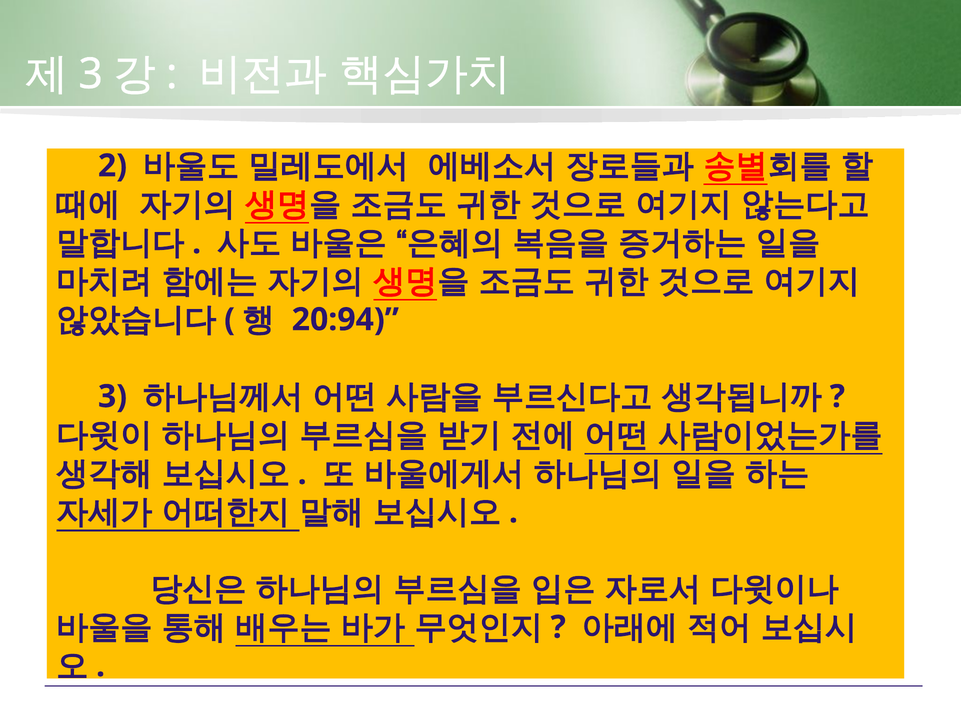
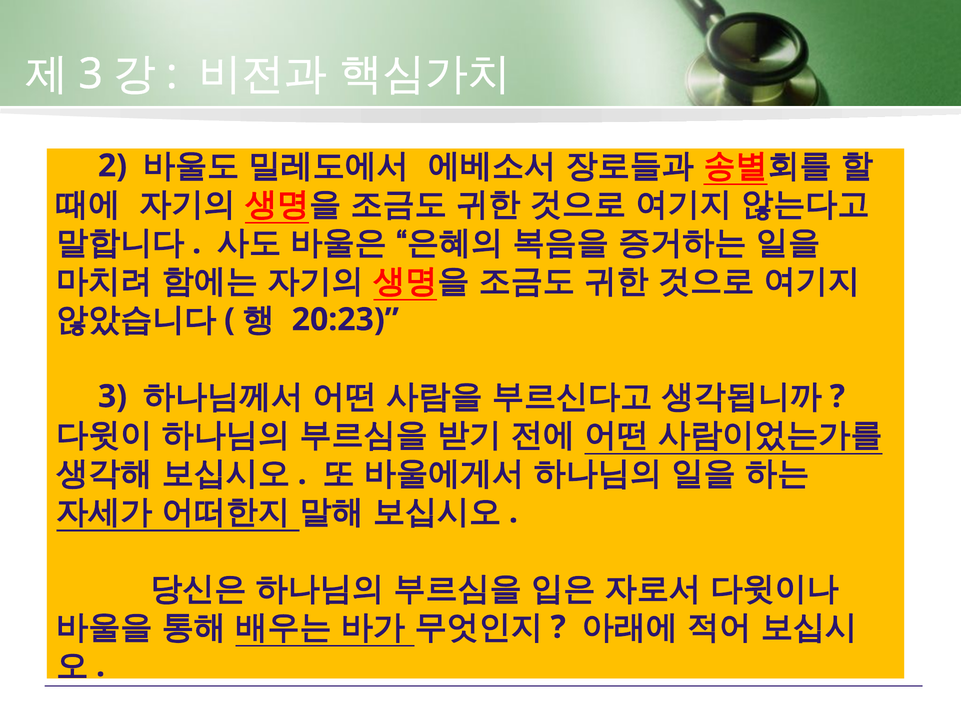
20:94: 20:94 -> 20:23
